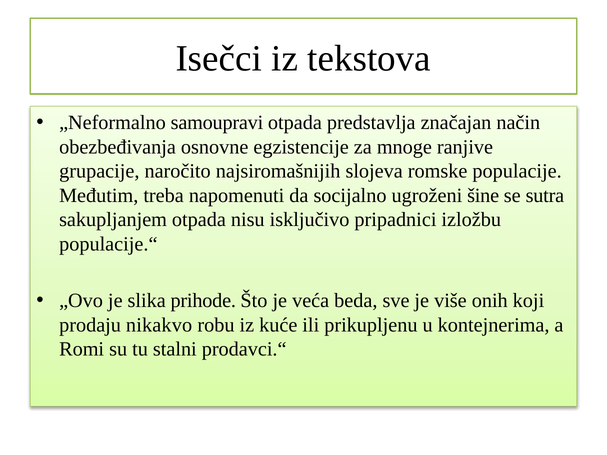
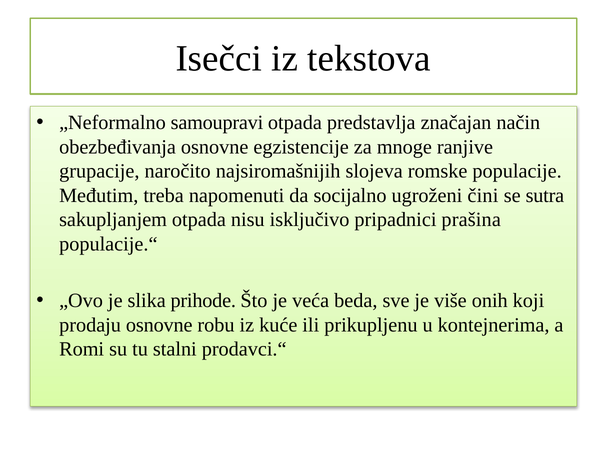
šine: šine -> čini
izložbu: izložbu -> prašina
prodaju nikakvo: nikakvo -> osnovne
